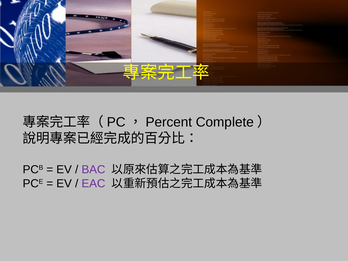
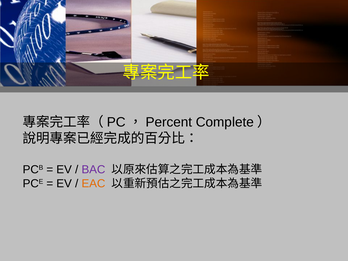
EAC colour: purple -> orange
